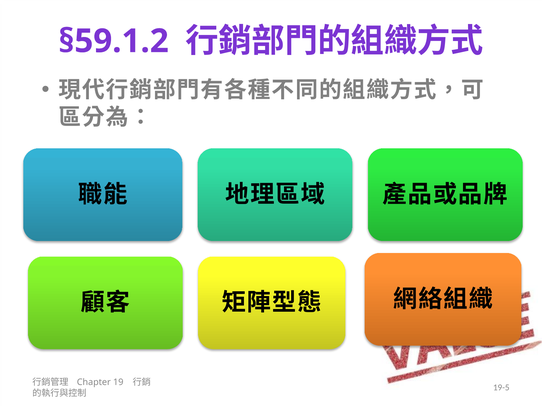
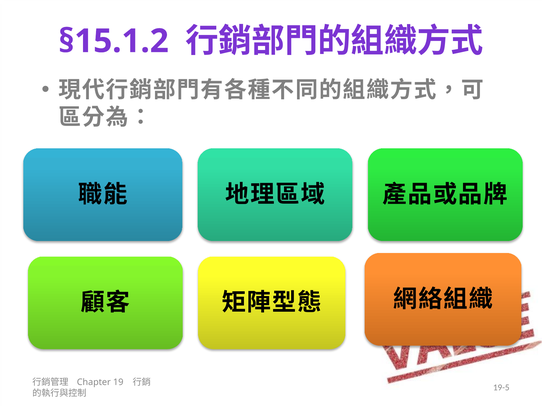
§59.1.2: §59.1.2 -> §15.1.2
